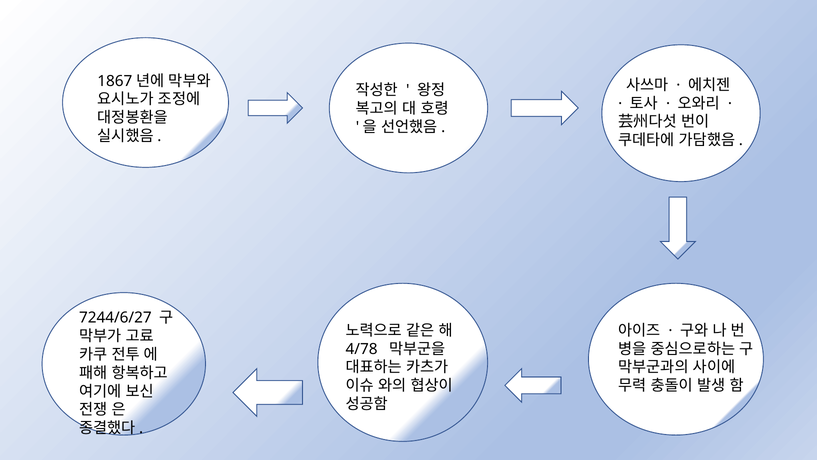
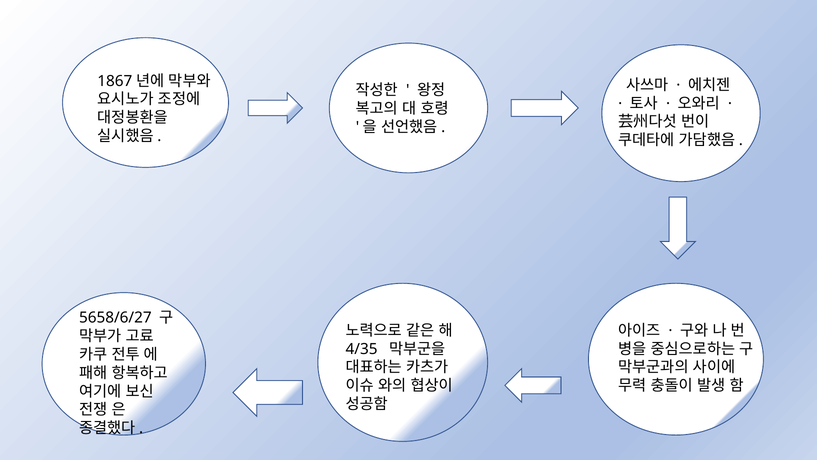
7244/6/27: 7244/6/27 -> 5658/6/27
4/78: 4/78 -> 4/35
